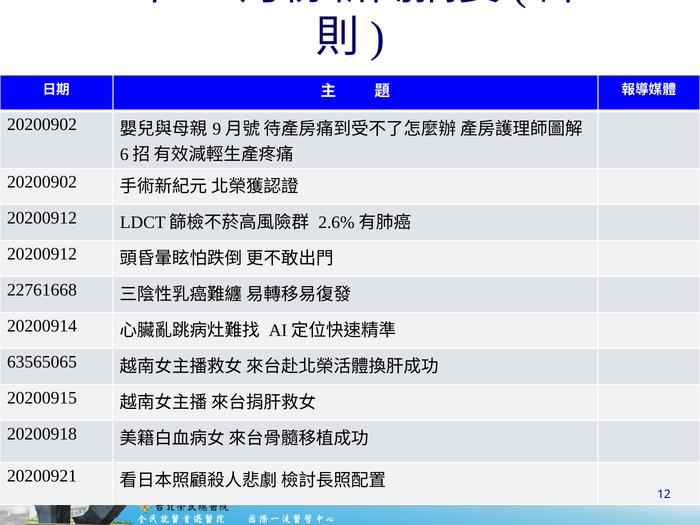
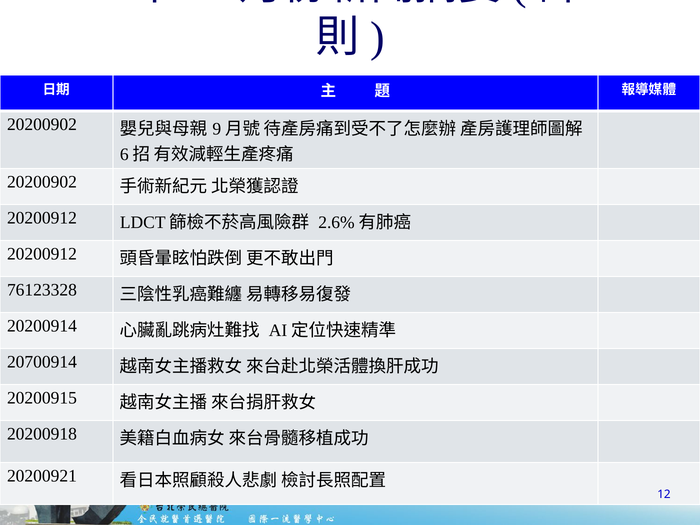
22761668: 22761668 -> 76123328
63565065: 63565065 -> 20700914
